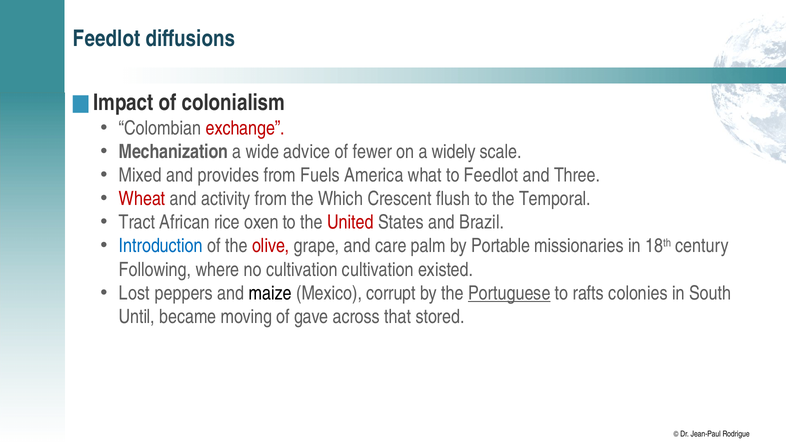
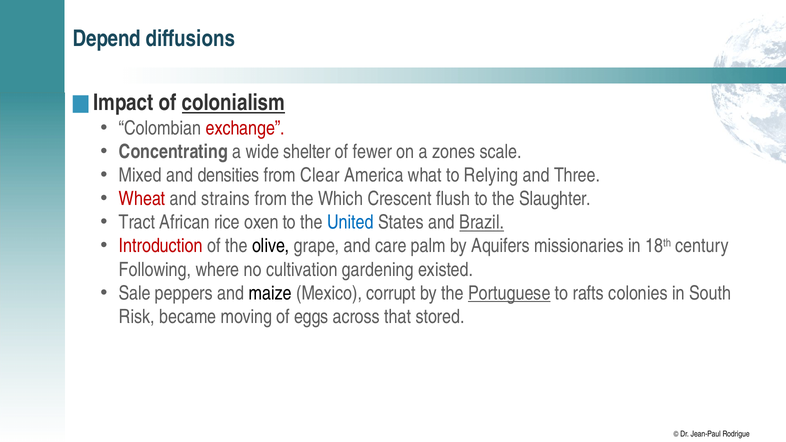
Feedlot at (107, 39): Feedlot -> Depend
colonialism underline: none -> present
Mechanization: Mechanization -> Concentrating
advice: advice -> shelter
widely: widely -> zones
provides: provides -> densities
Fuels: Fuels -> Clear
to Feedlot: Feedlot -> Relying
activity: activity -> strains
Temporal: Temporal -> Slaughter
United colour: red -> blue
Brazil underline: none -> present
Introduction colour: blue -> red
olive colour: red -> black
Portable: Portable -> Aquifers
cultivation cultivation: cultivation -> gardening
Lost: Lost -> Sale
Until: Until -> Risk
gave: gave -> eggs
